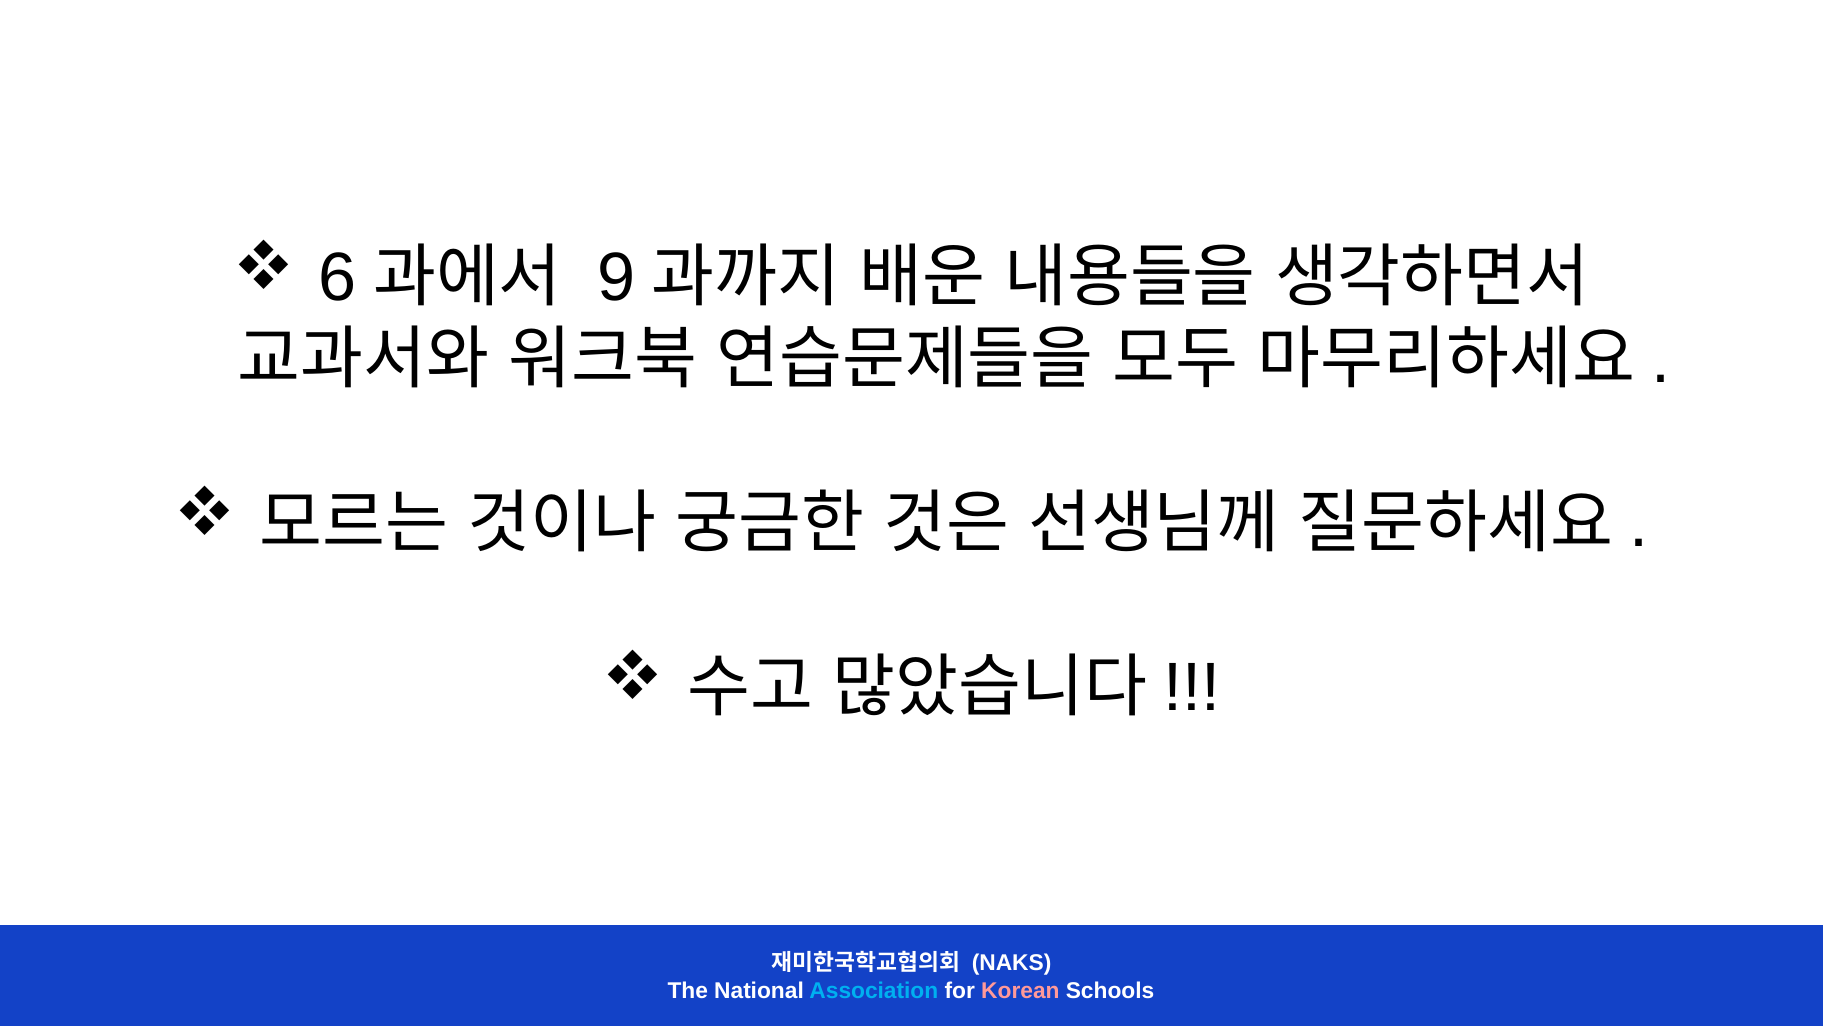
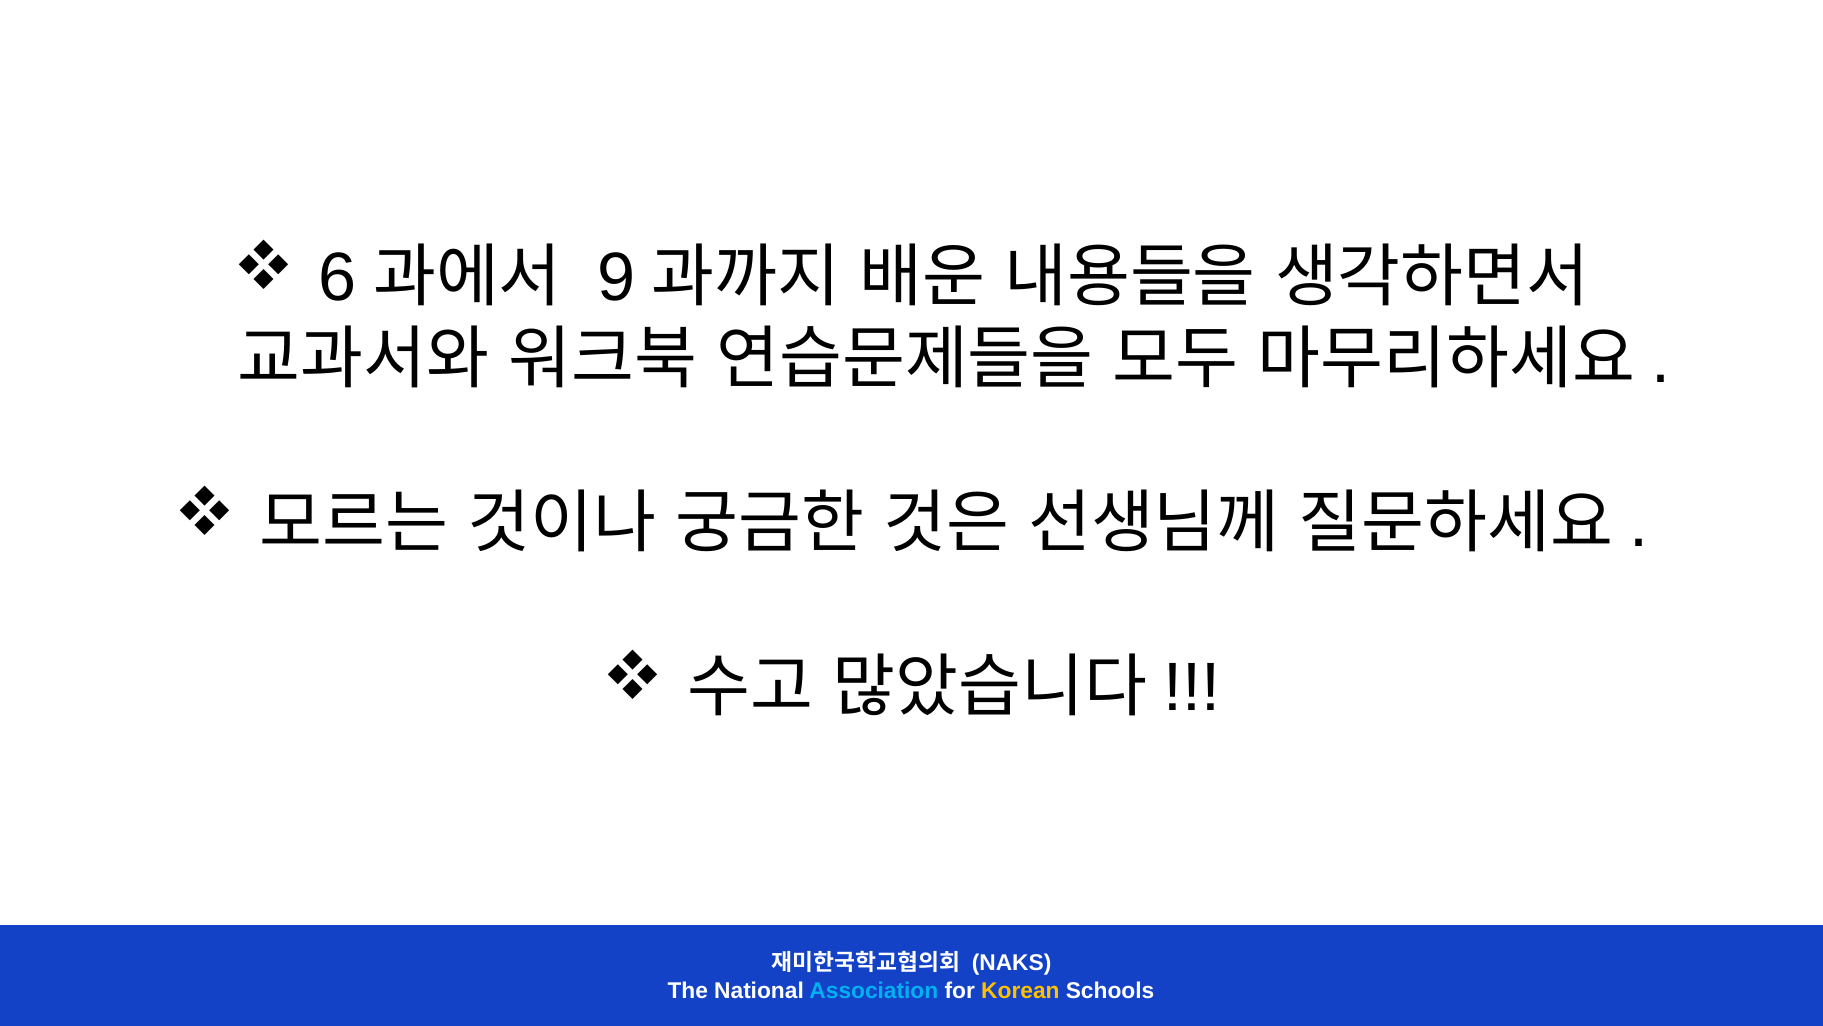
Korean colour: pink -> yellow
